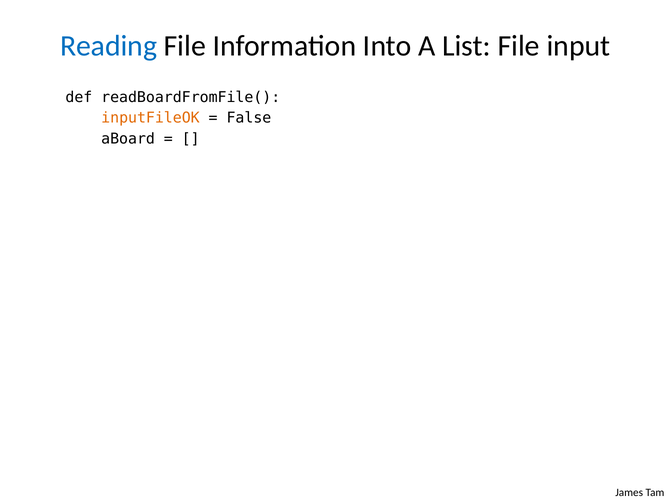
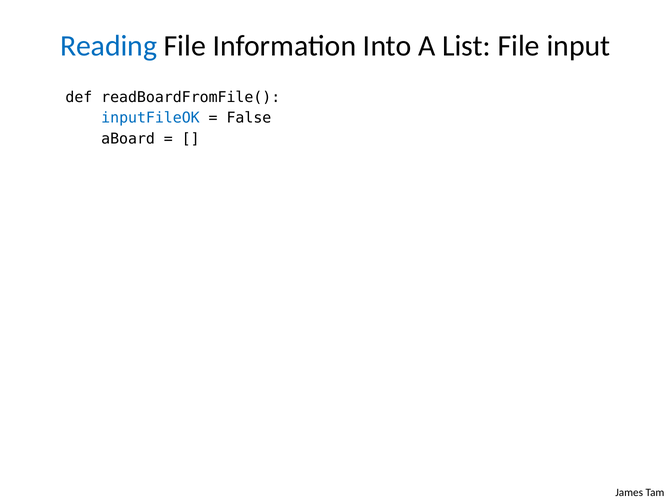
inputFileOK colour: orange -> blue
